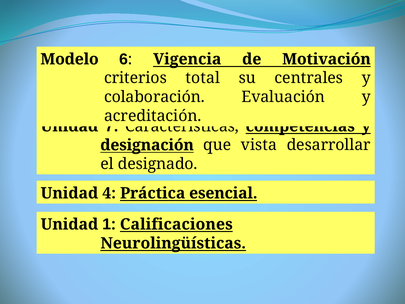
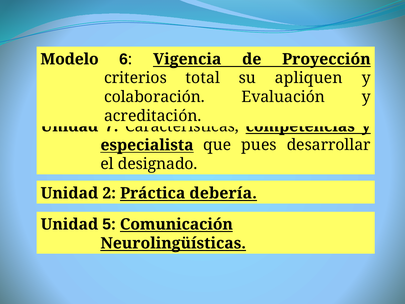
Motivación: Motivación -> Proyección
centrales: centrales -> apliquen
designación: designación -> especialista
vista: vista -> pues
4: 4 -> 2
esencial: esencial -> debería
1: 1 -> 5
Calificaciones: Calificaciones -> Comunicación
